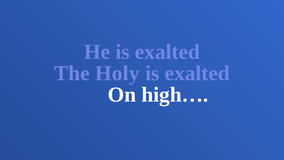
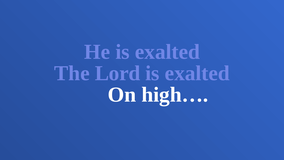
Holy: Holy -> Lord
